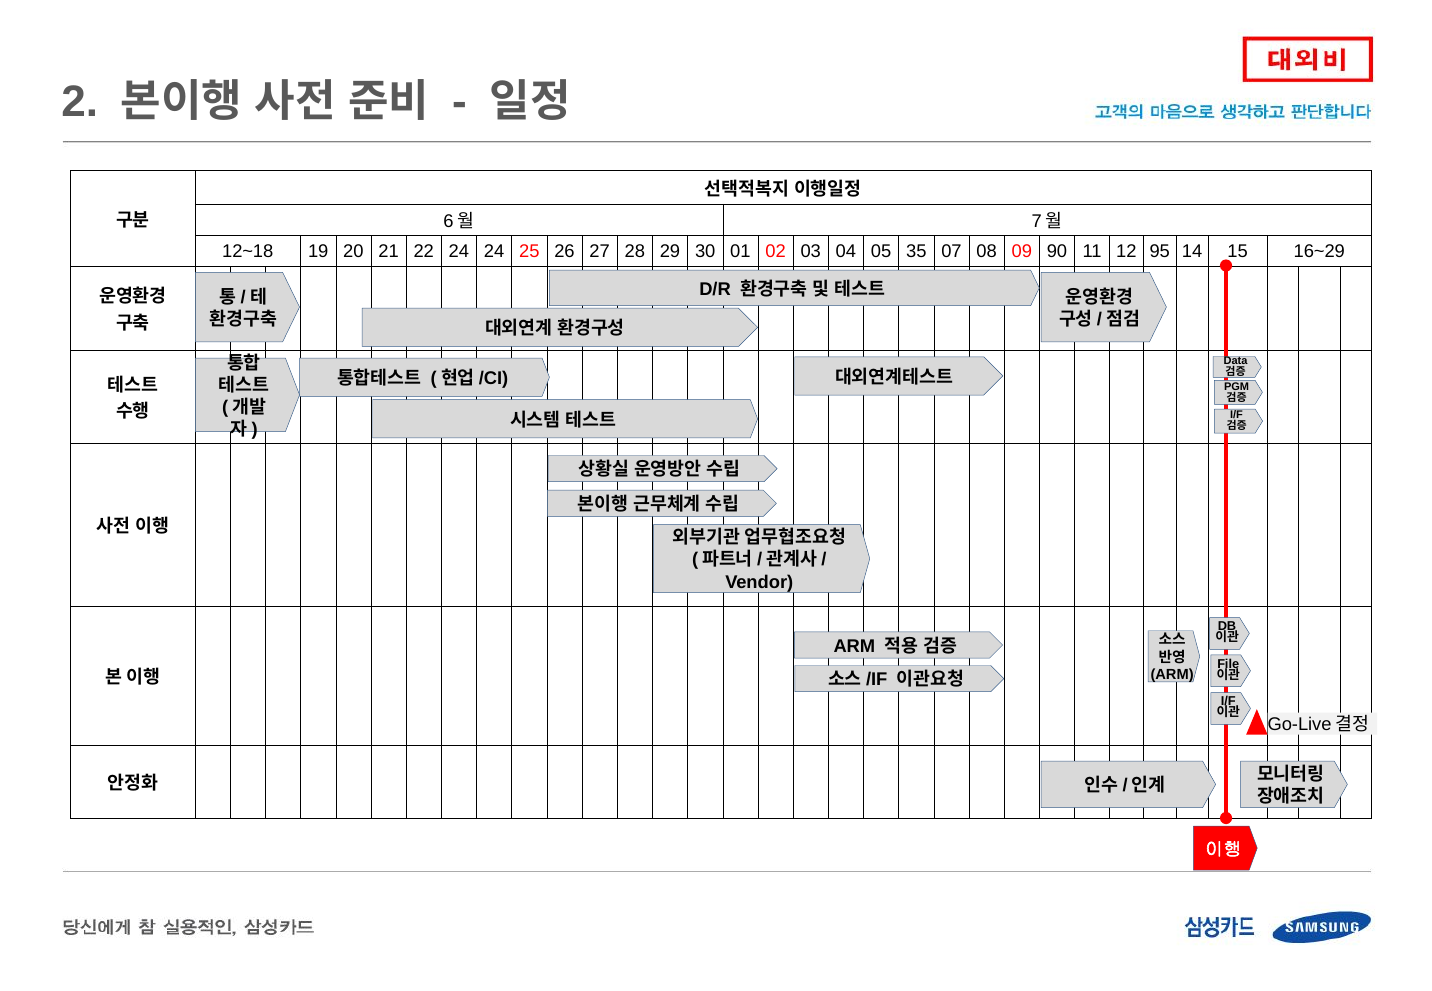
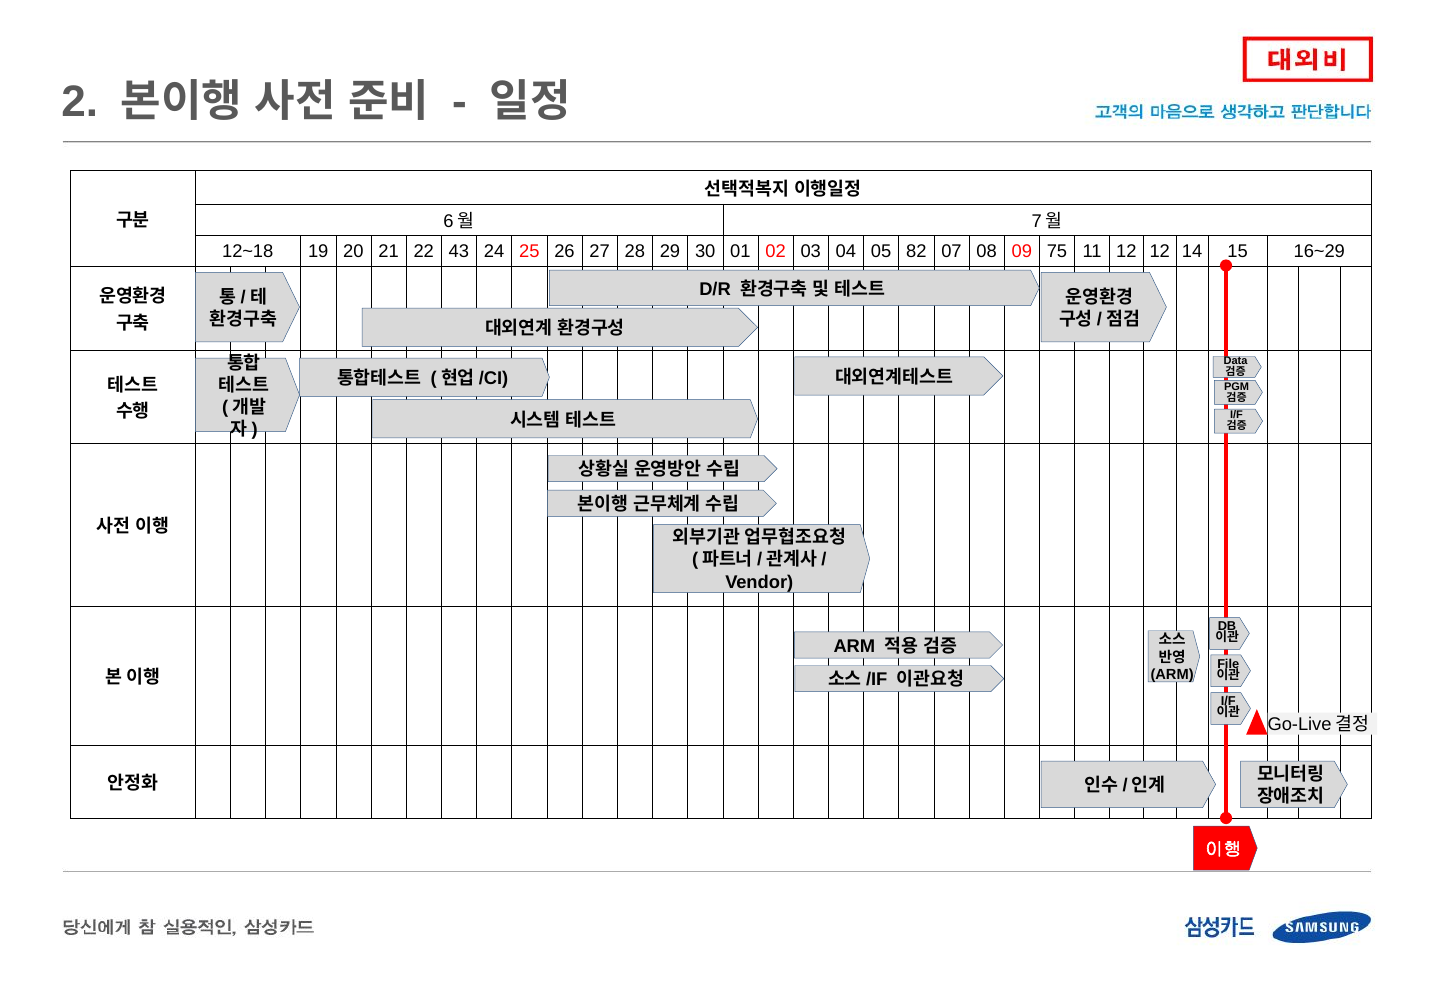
22 24: 24 -> 43
35: 35 -> 82
90: 90 -> 75
12 95: 95 -> 12
